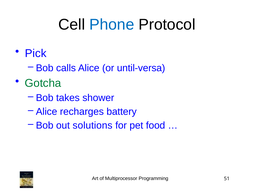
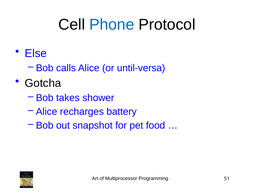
Pick: Pick -> Else
Gotcha colour: green -> black
solutions: solutions -> snapshot
